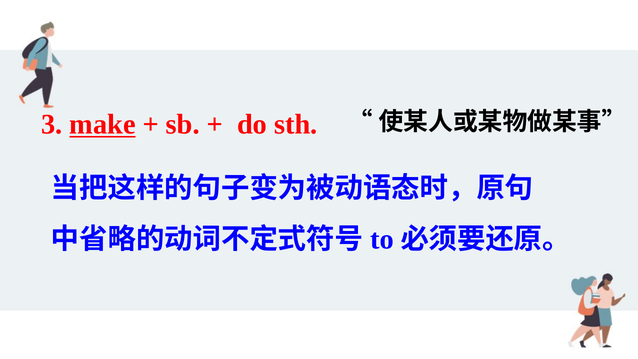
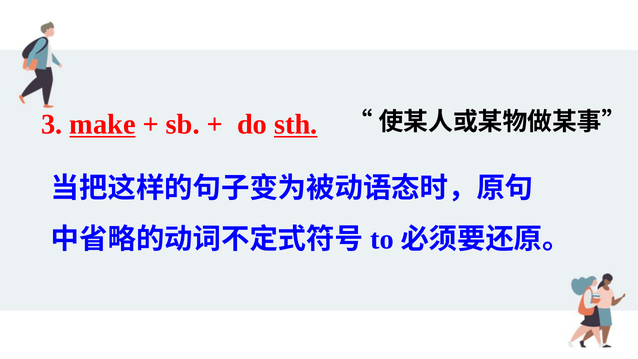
sth underline: none -> present
